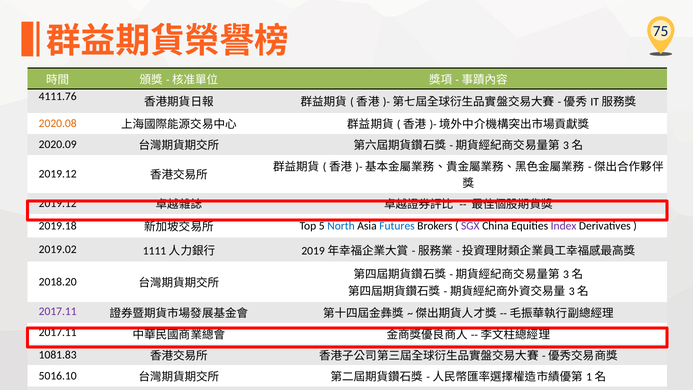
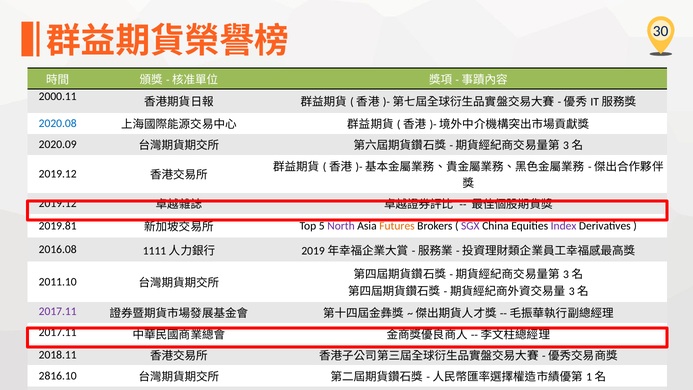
75: 75 -> 30
4111.76: 4111.76 -> 2000.11
2020.08 colour: orange -> blue
2019.18: 2019.18 -> 2019.81
North colour: blue -> purple
Futures colour: blue -> orange
2019.02: 2019.02 -> 2016.08
2018.20: 2018.20 -> 2011.10
1081.83: 1081.83 -> 2018.11
5016.10: 5016.10 -> 2816.10
